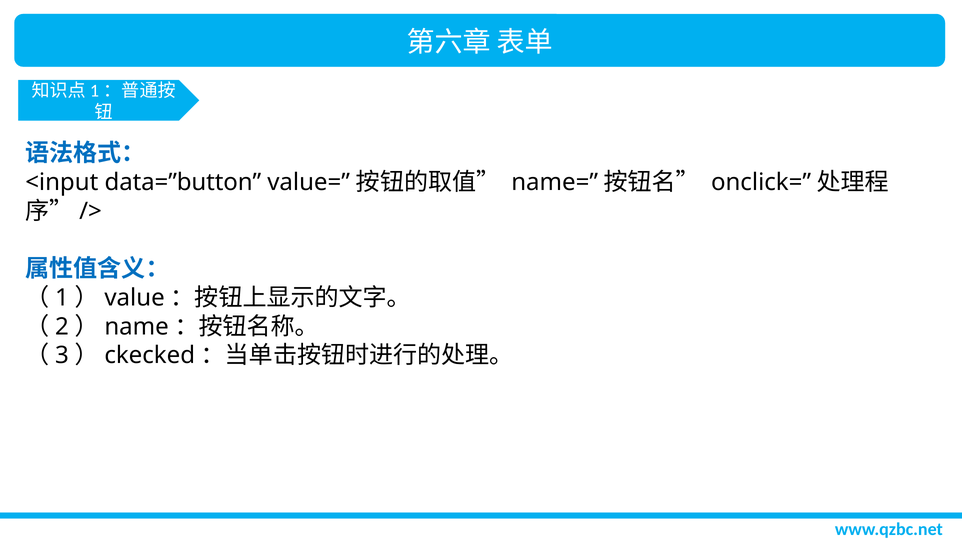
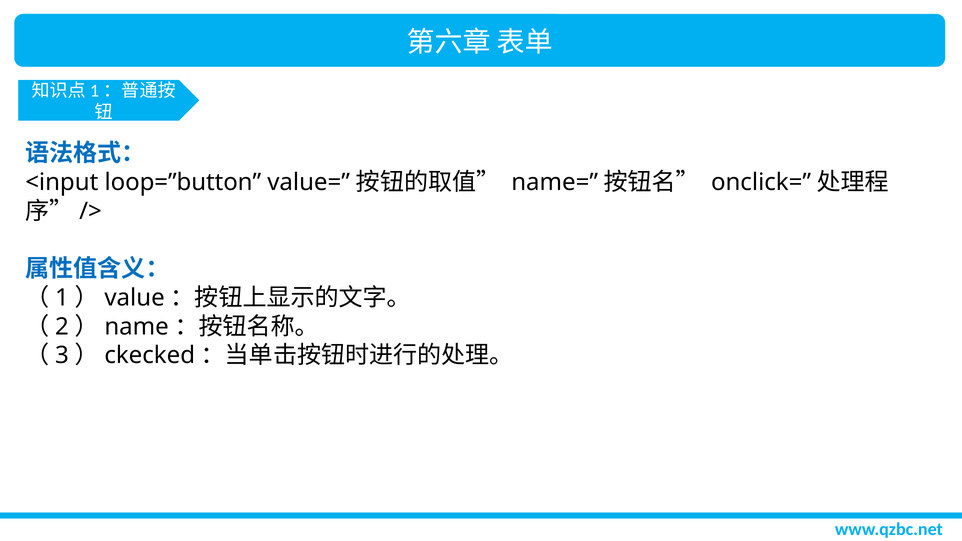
data=”button: data=”button -> loop=”button
